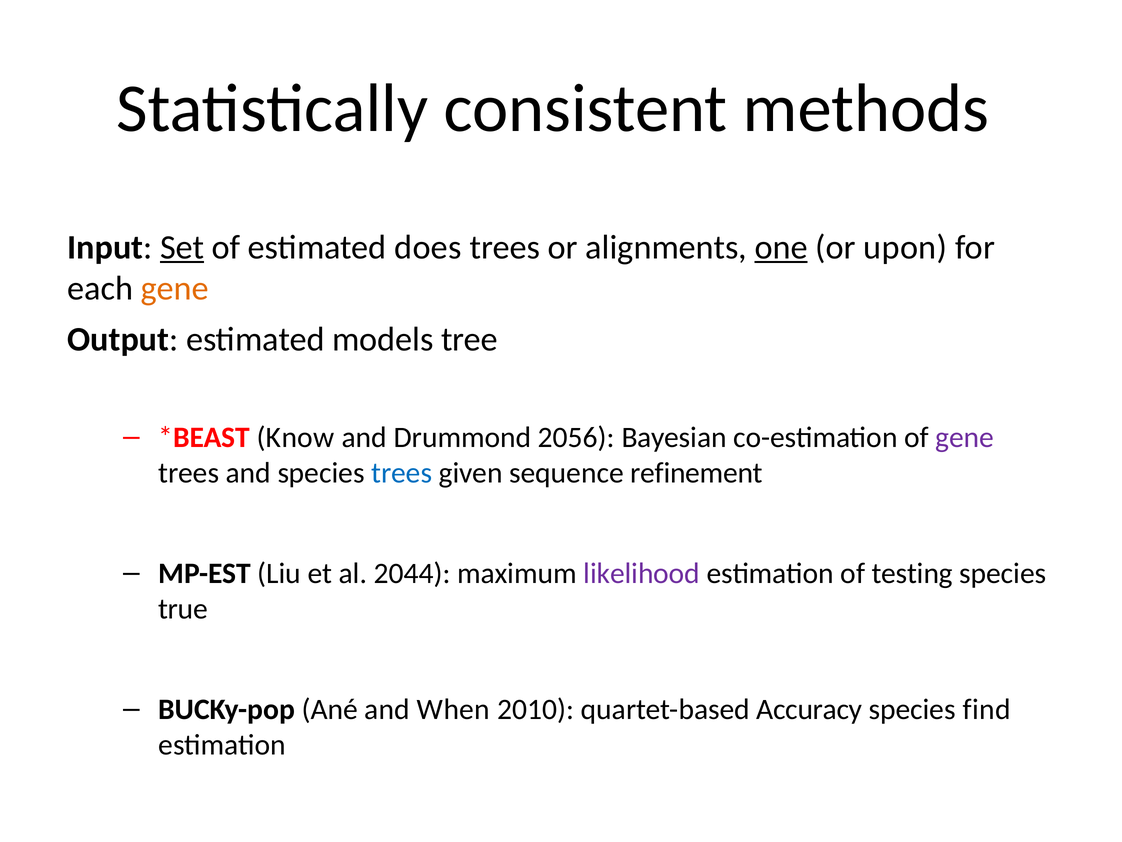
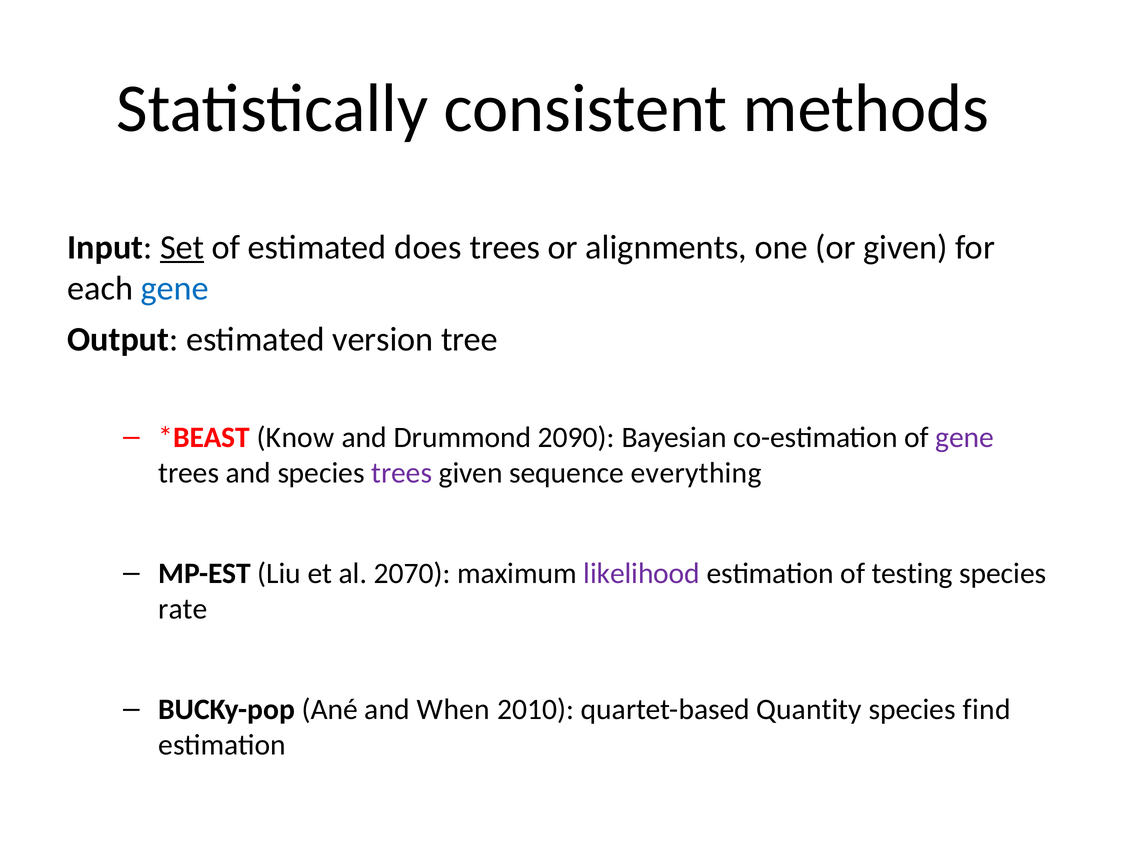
one underline: present -> none
or upon: upon -> given
gene at (175, 288) colour: orange -> blue
models: models -> version
2056: 2056 -> 2090
trees at (402, 473) colour: blue -> purple
refinement: refinement -> everything
2044: 2044 -> 2070
true: true -> rate
Accuracy: Accuracy -> Quantity
